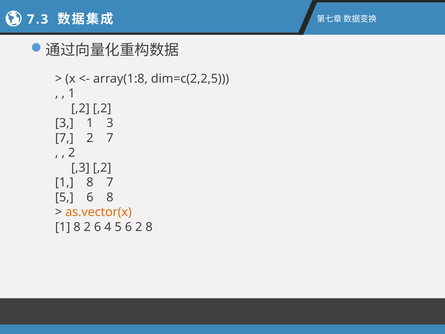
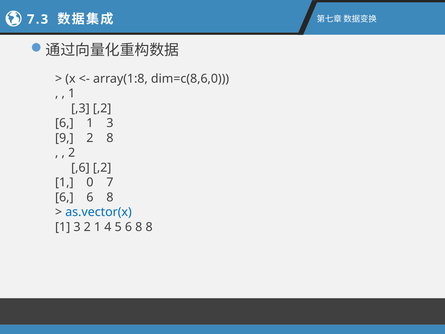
dim=c(2,2,5: dim=c(2,2,5 -> dim=c(8,6,0
,2 at (80, 108): ,2 -> ,3
3 at (64, 123): 3 -> 6
7 at (64, 138): 7 -> 9
2 7: 7 -> 8
,3: ,3 -> ,6
8 at (90, 182): 8 -> 0
5 at (64, 197): 5 -> 6
as.vector(x colour: orange -> blue
8 at (77, 227): 8 -> 3
2 6: 6 -> 1
5 6 2: 2 -> 8
